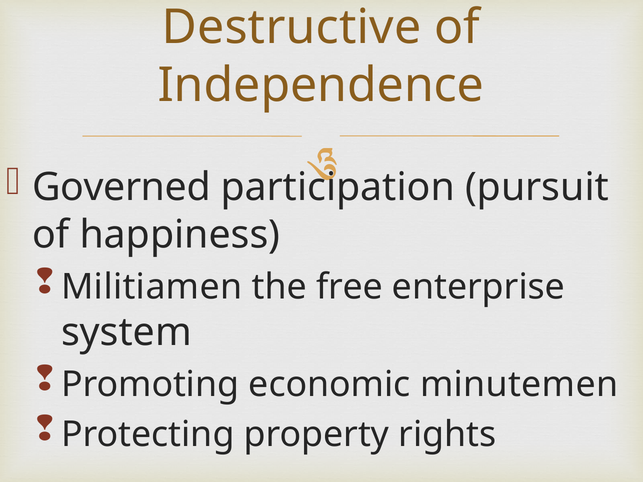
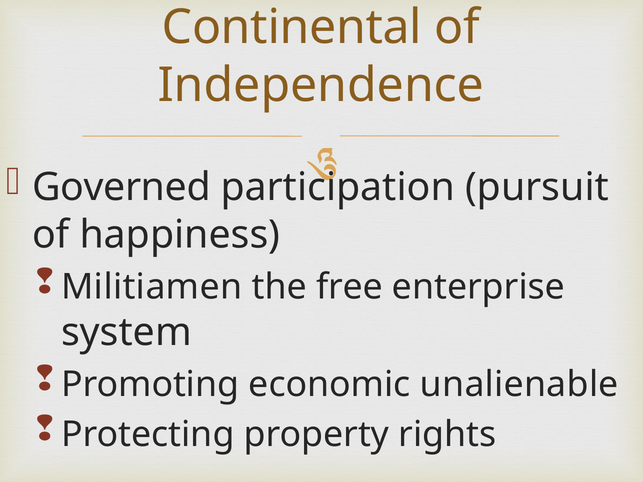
Destructive: Destructive -> Continental
minutemen: minutemen -> unalienable
